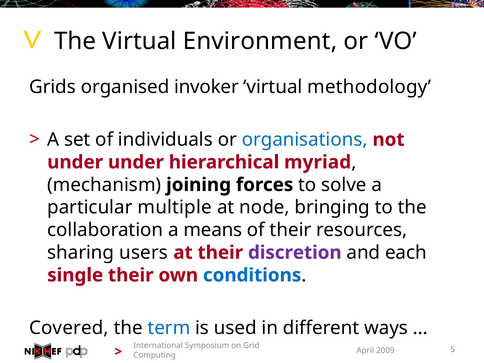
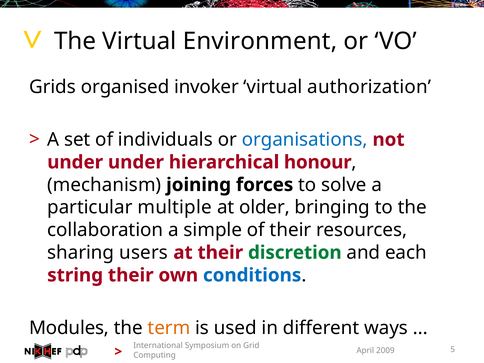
methodology: methodology -> authorization
myriad: myriad -> honour
node: node -> older
means: means -> simple
discretion colour: purple -> green
single: single -> string
Covered: Covered -> Modules
term colour: blue -> orange
